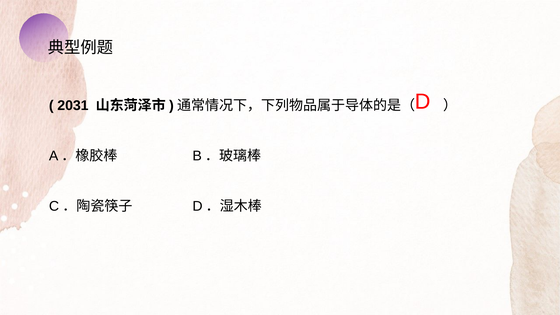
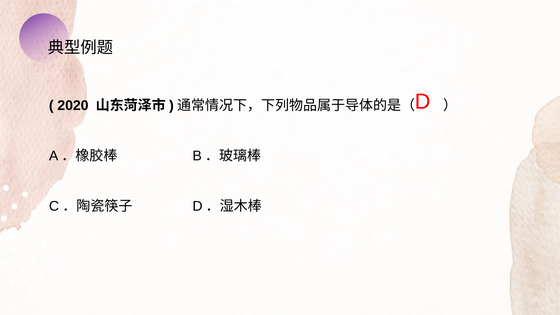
2031: 2031 -> 2020
